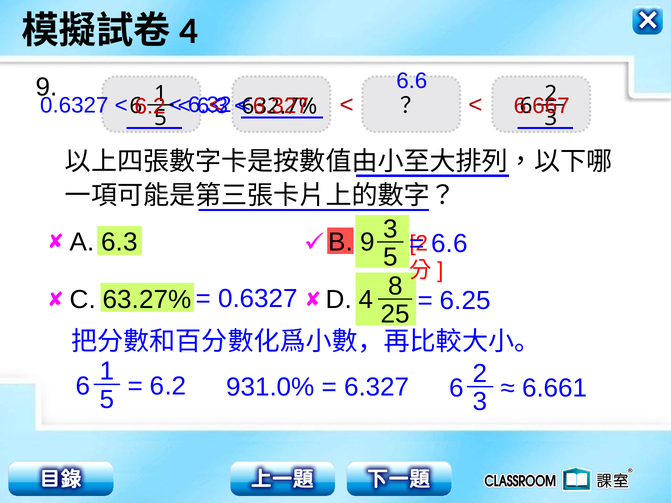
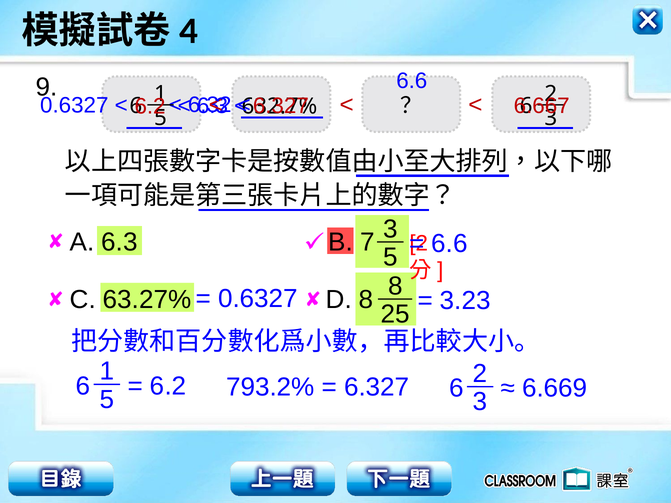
B 9: 9 -> 7
D 4: 4 -> 8
6.25: 6.25 -> 3.23
931.0%: 931.0% -> 793.2%
6.661: 6.661 -> 6.669
